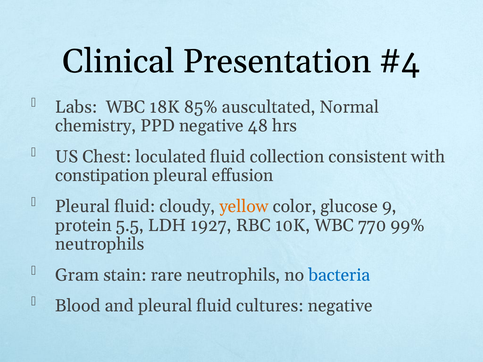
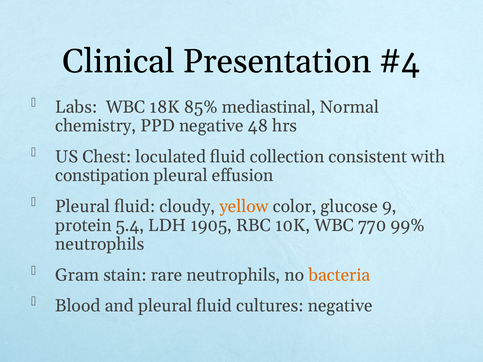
auscultated: auscultated -> mediastinal
5.5: 5.5 -> 5.4
1927: 1927 -> 1905
bacteria colour: blue -> orange
